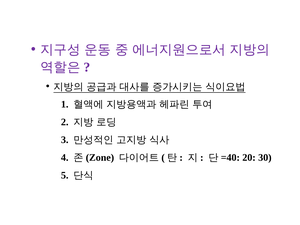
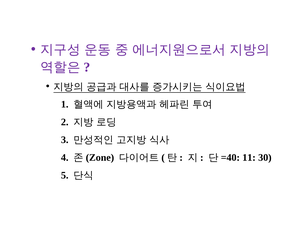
20: 20 -> 11
